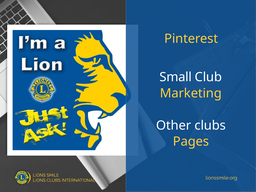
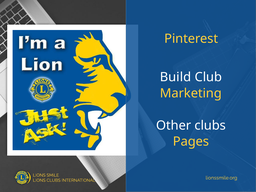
Small: Small -> Build
